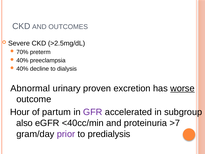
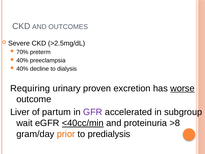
Abnormal: Abnormal -> Requiring
Hour: Hour -> Liver
also: also -> wait
<40cc/min underline: none -> present
>7: >7 -> >8
prior colour: purple -> orange
